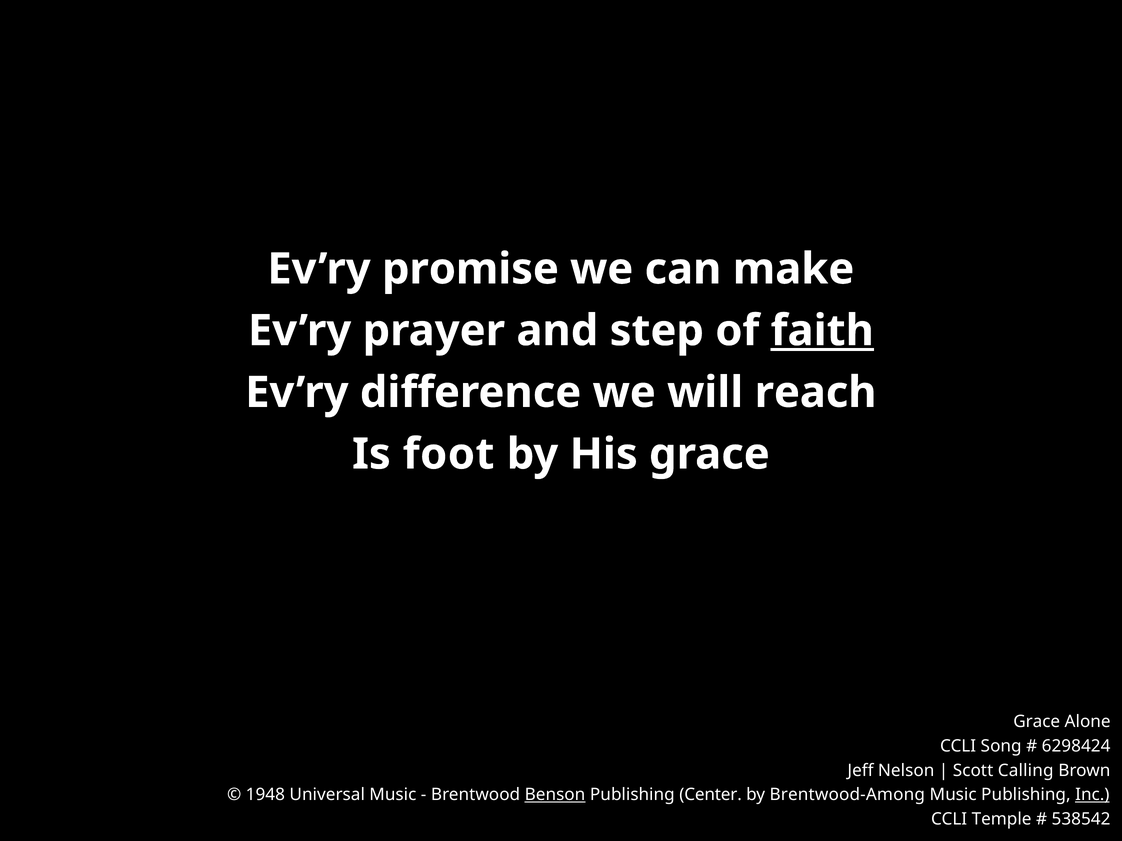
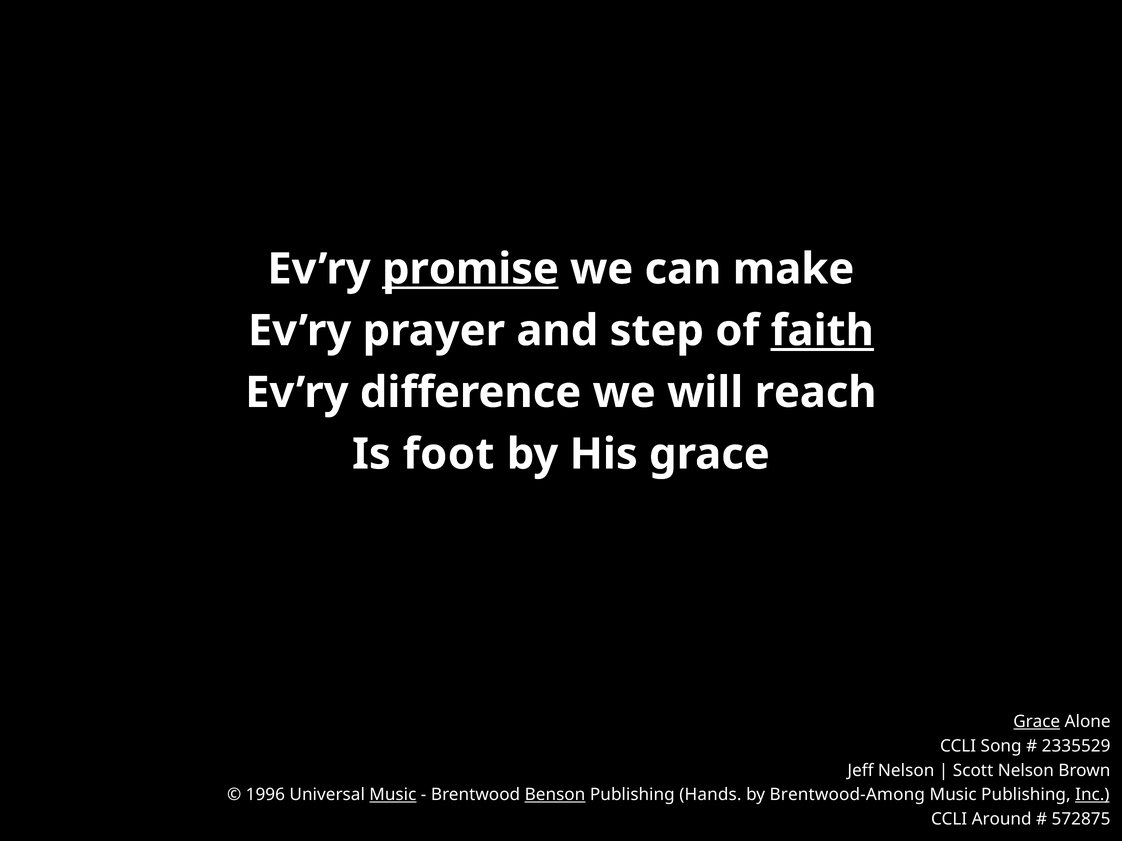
promise underline: none -> present
Grace at (1037, 722) underline: none -> present
6298424: 6298424 -> 2335529
Scott Calling: Calling -> Nelson
1948: 1948 -> 1996
Music at (393, 795) underline: none -> present
Center: Center -> Hands
Temple: Temple -> Around
538542: 538542 -> 572875
